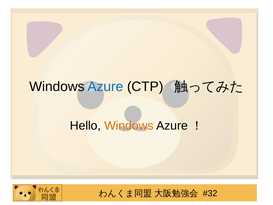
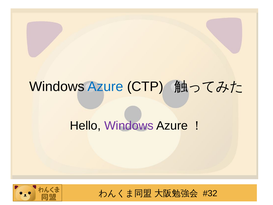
Windows at (129, 126) colour: orange -> purple
